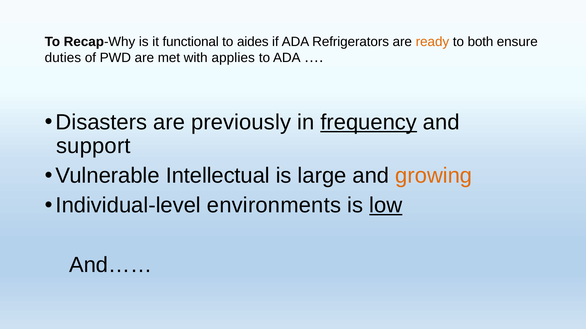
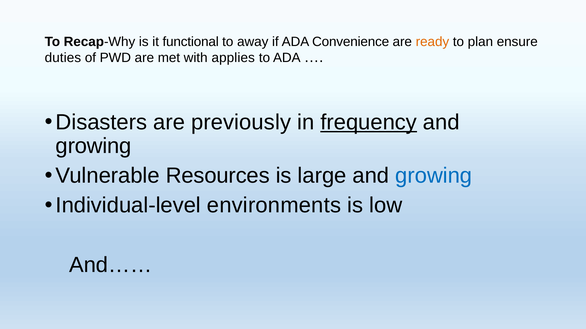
aides: aides -> away
Refrigerators: Refrigerators -> Convenience
both: both -> plan
support at (93, 146): support -> growing
Intellectual: Intellectual -> Resources
growing at (434, 176) colour: orange -> blue
low underline: present -> none
